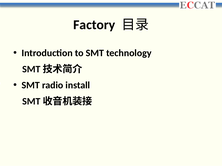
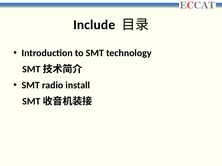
Factory: Factory -> Include
